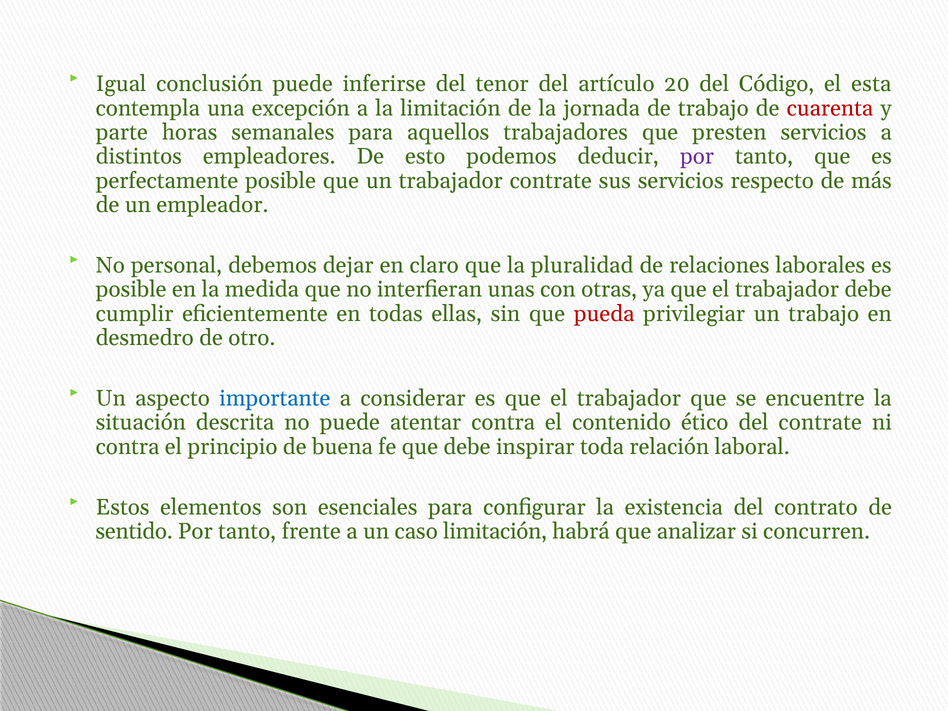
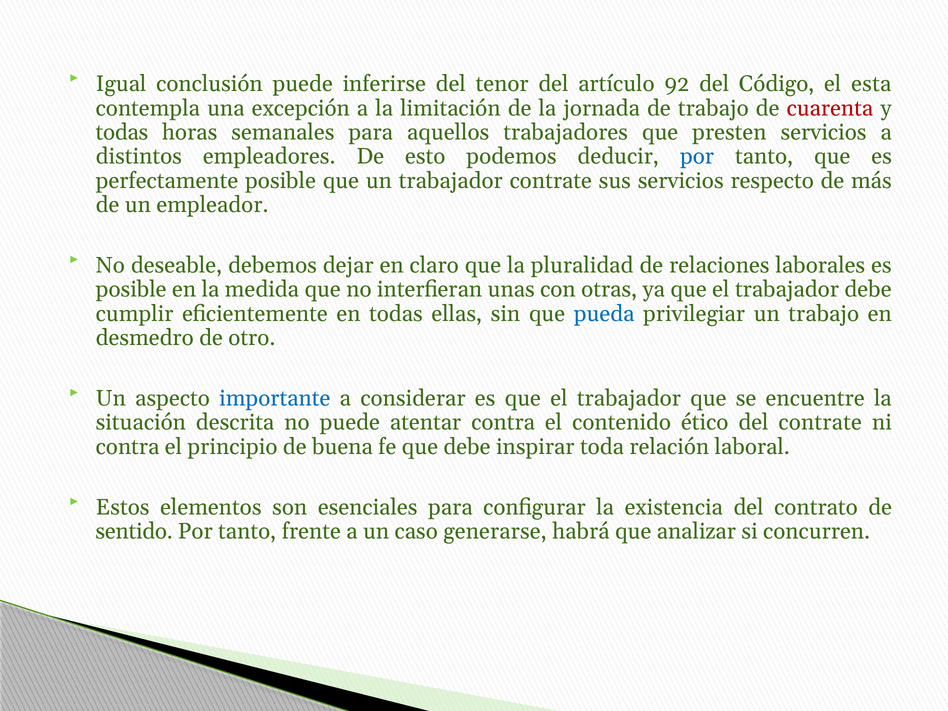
20: 20 -> 92
parte at (122, 132): parte -> todas
por at (697, 157) colour: purple -> blue
personal: personal -> deseable
pueda colour: red -> blue
caso limitación: limitación -> generarse
